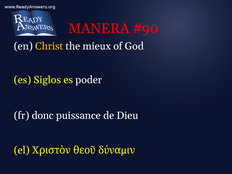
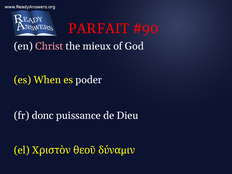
MANERA: MANERA -> PARFAIT
Christ colour: yellow -> pink
Siglos: Siglos -> When
